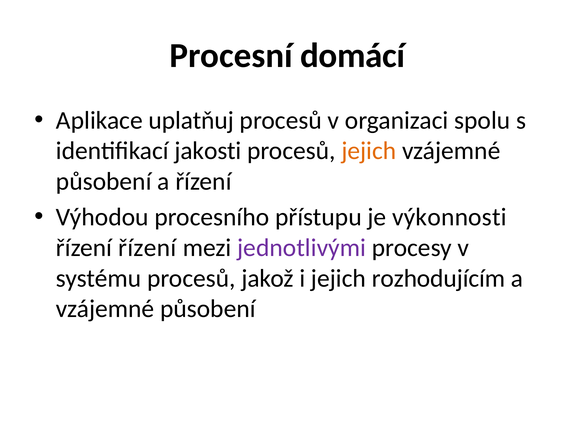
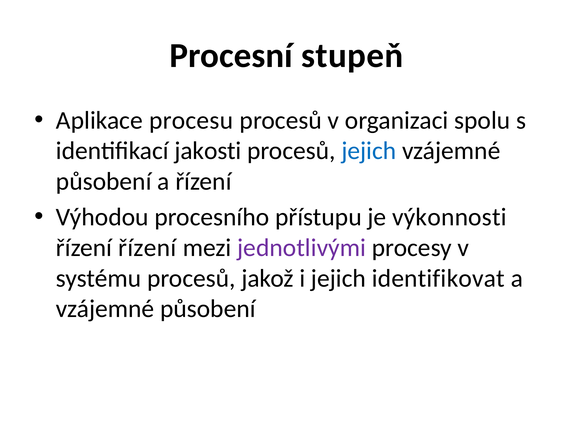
domácí: domácí -> stupeň
uplatňuj: uplatňuj -> procesu
jejich at (369, 151) colour: orange -> blue
rozhodujícím: rozhodujícím -> identifikovat
